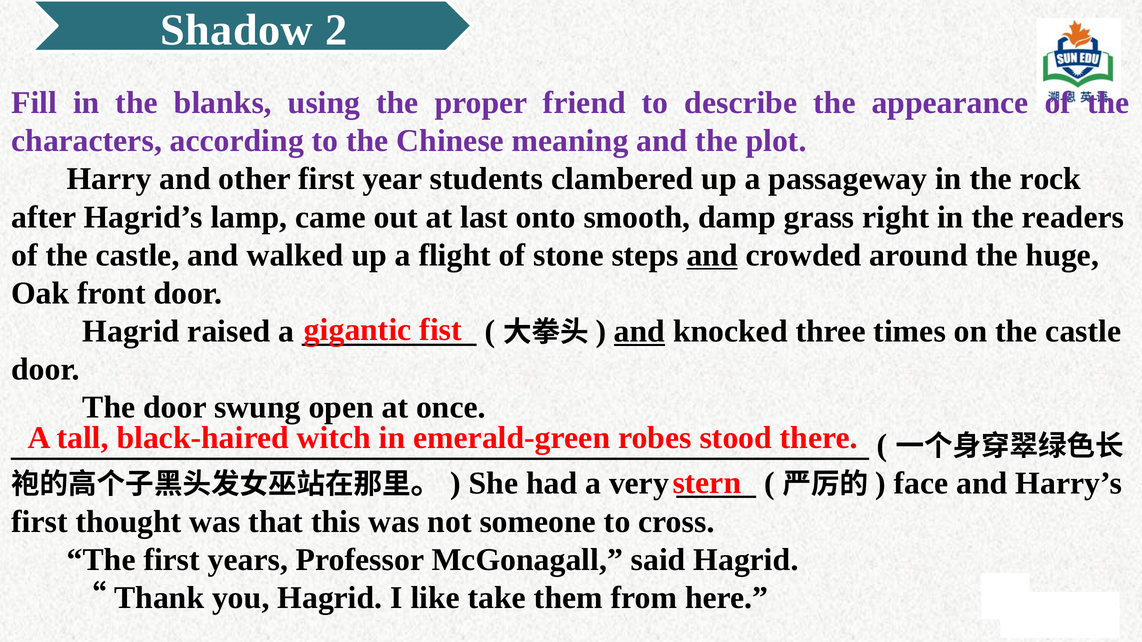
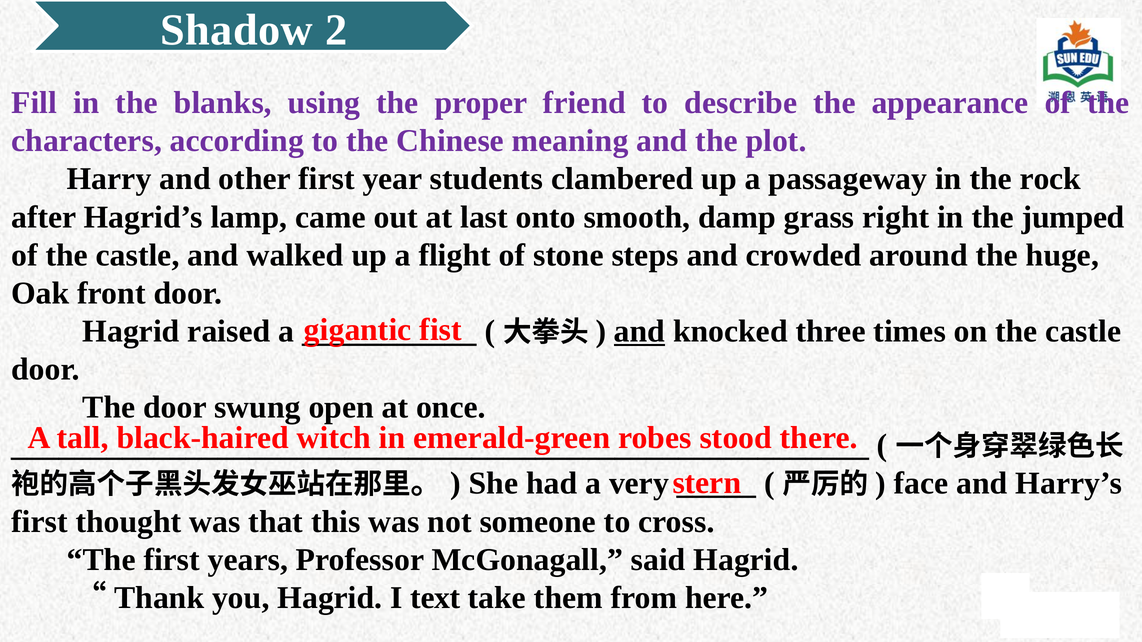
readers: readers -> jumped
and at (712, 255) underline: present -> none
like: like -> text
